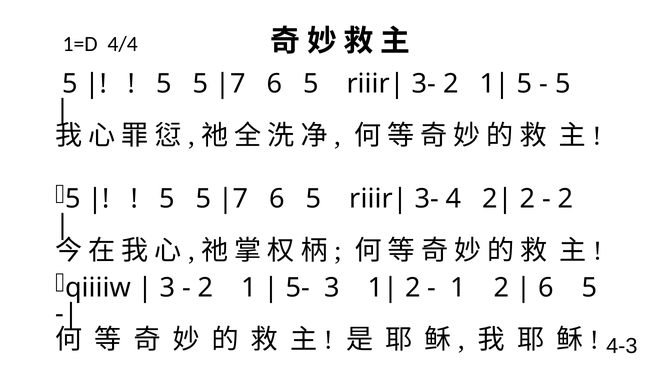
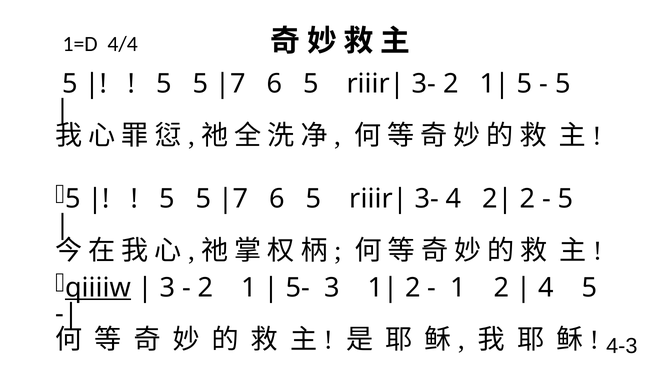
2 at (566, 199): 2 -> 5
qiiiiw underline: none -> present
6 at (546, 287): 6 -> 4
